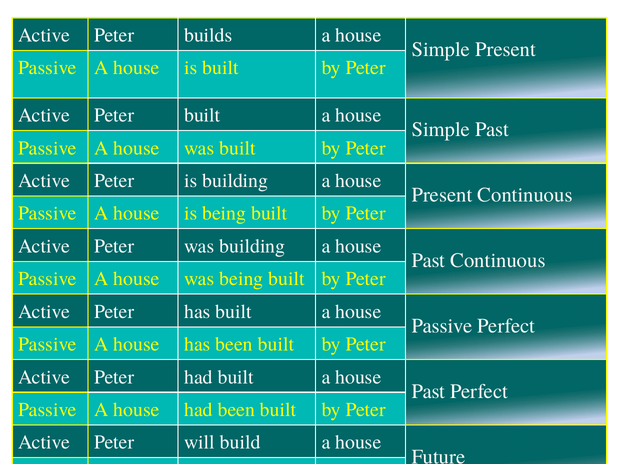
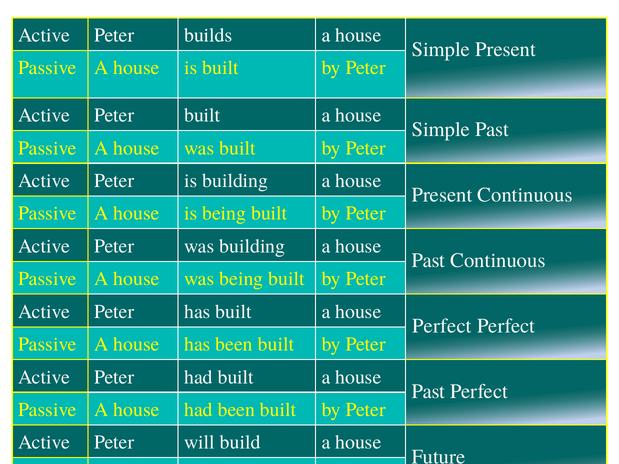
Passive at (442, 326): Passive -> Perfect
